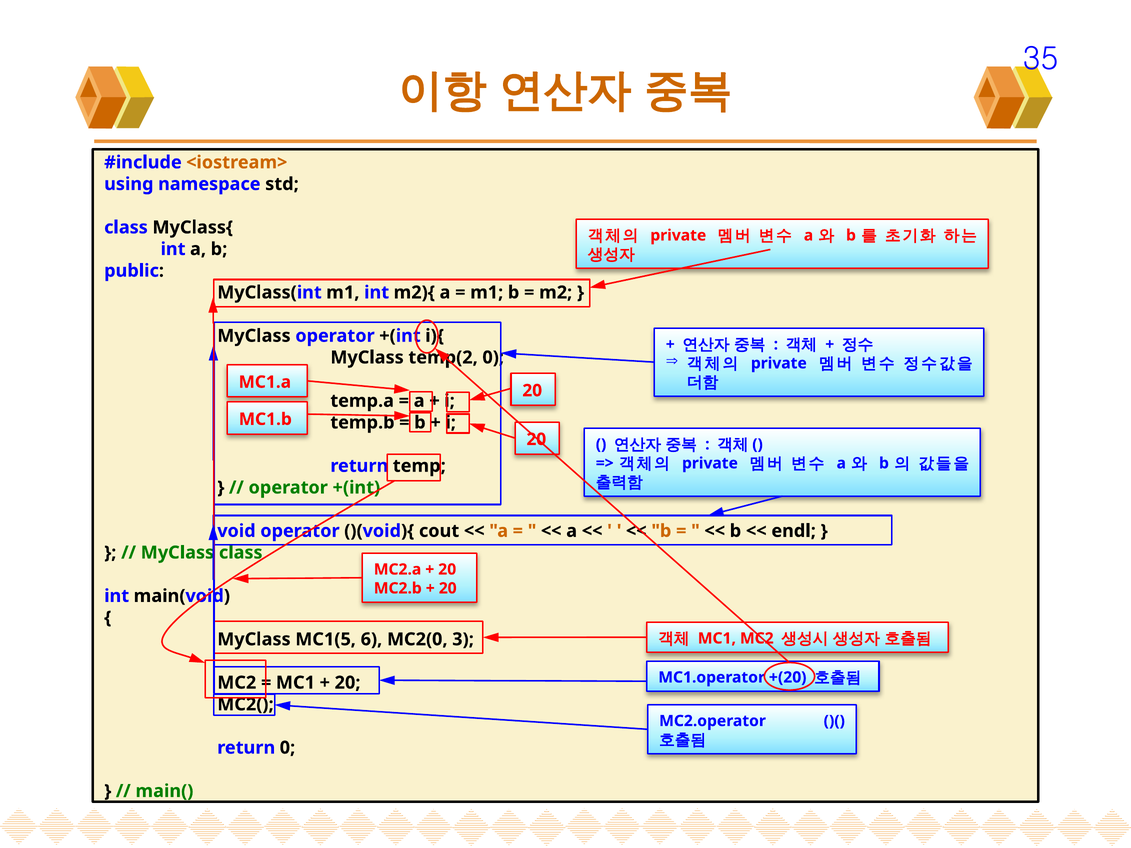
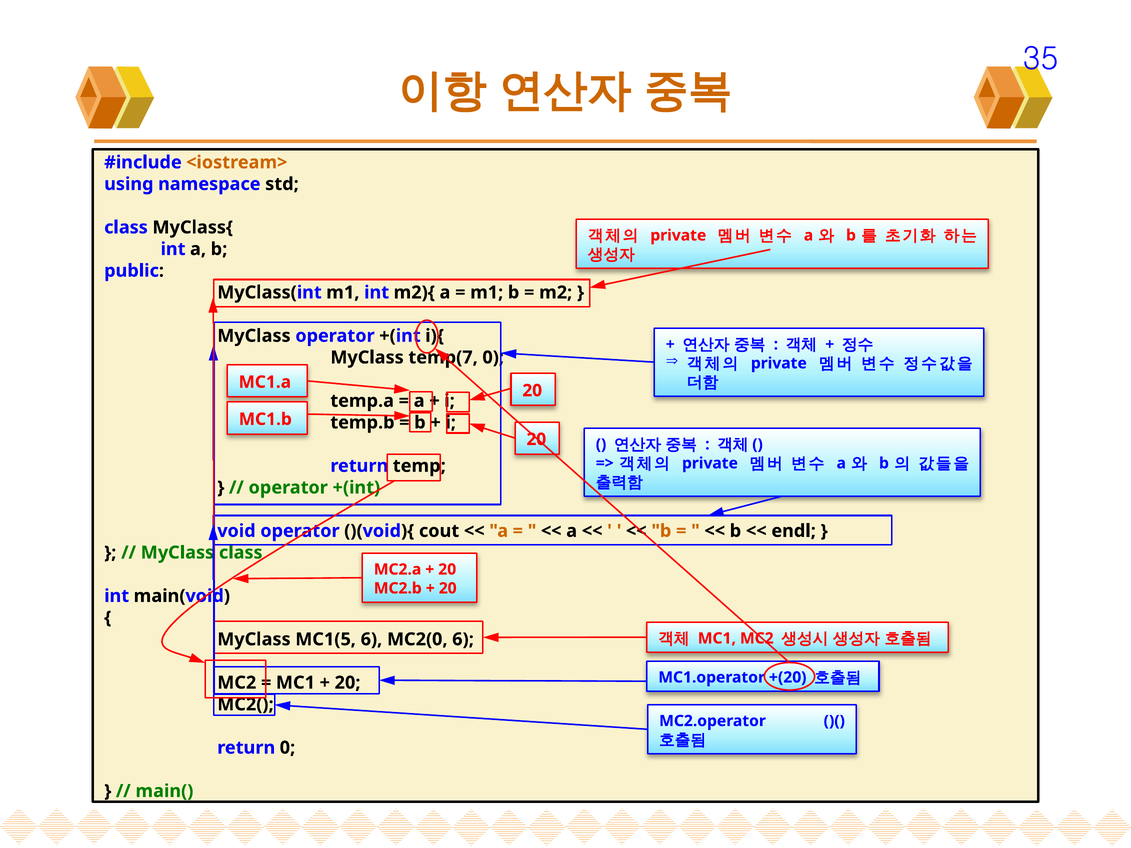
temp(2: temp(2 -> temp(7
MC2(0 3: 3 -> 6
